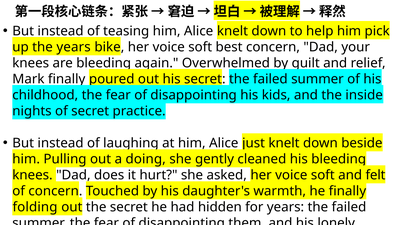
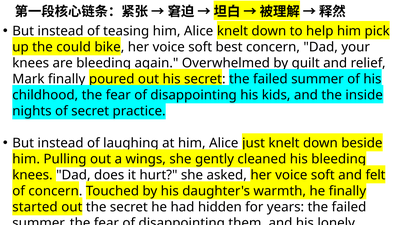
the years: years -> could
doing: doing -> wings
folding: folding -> started
